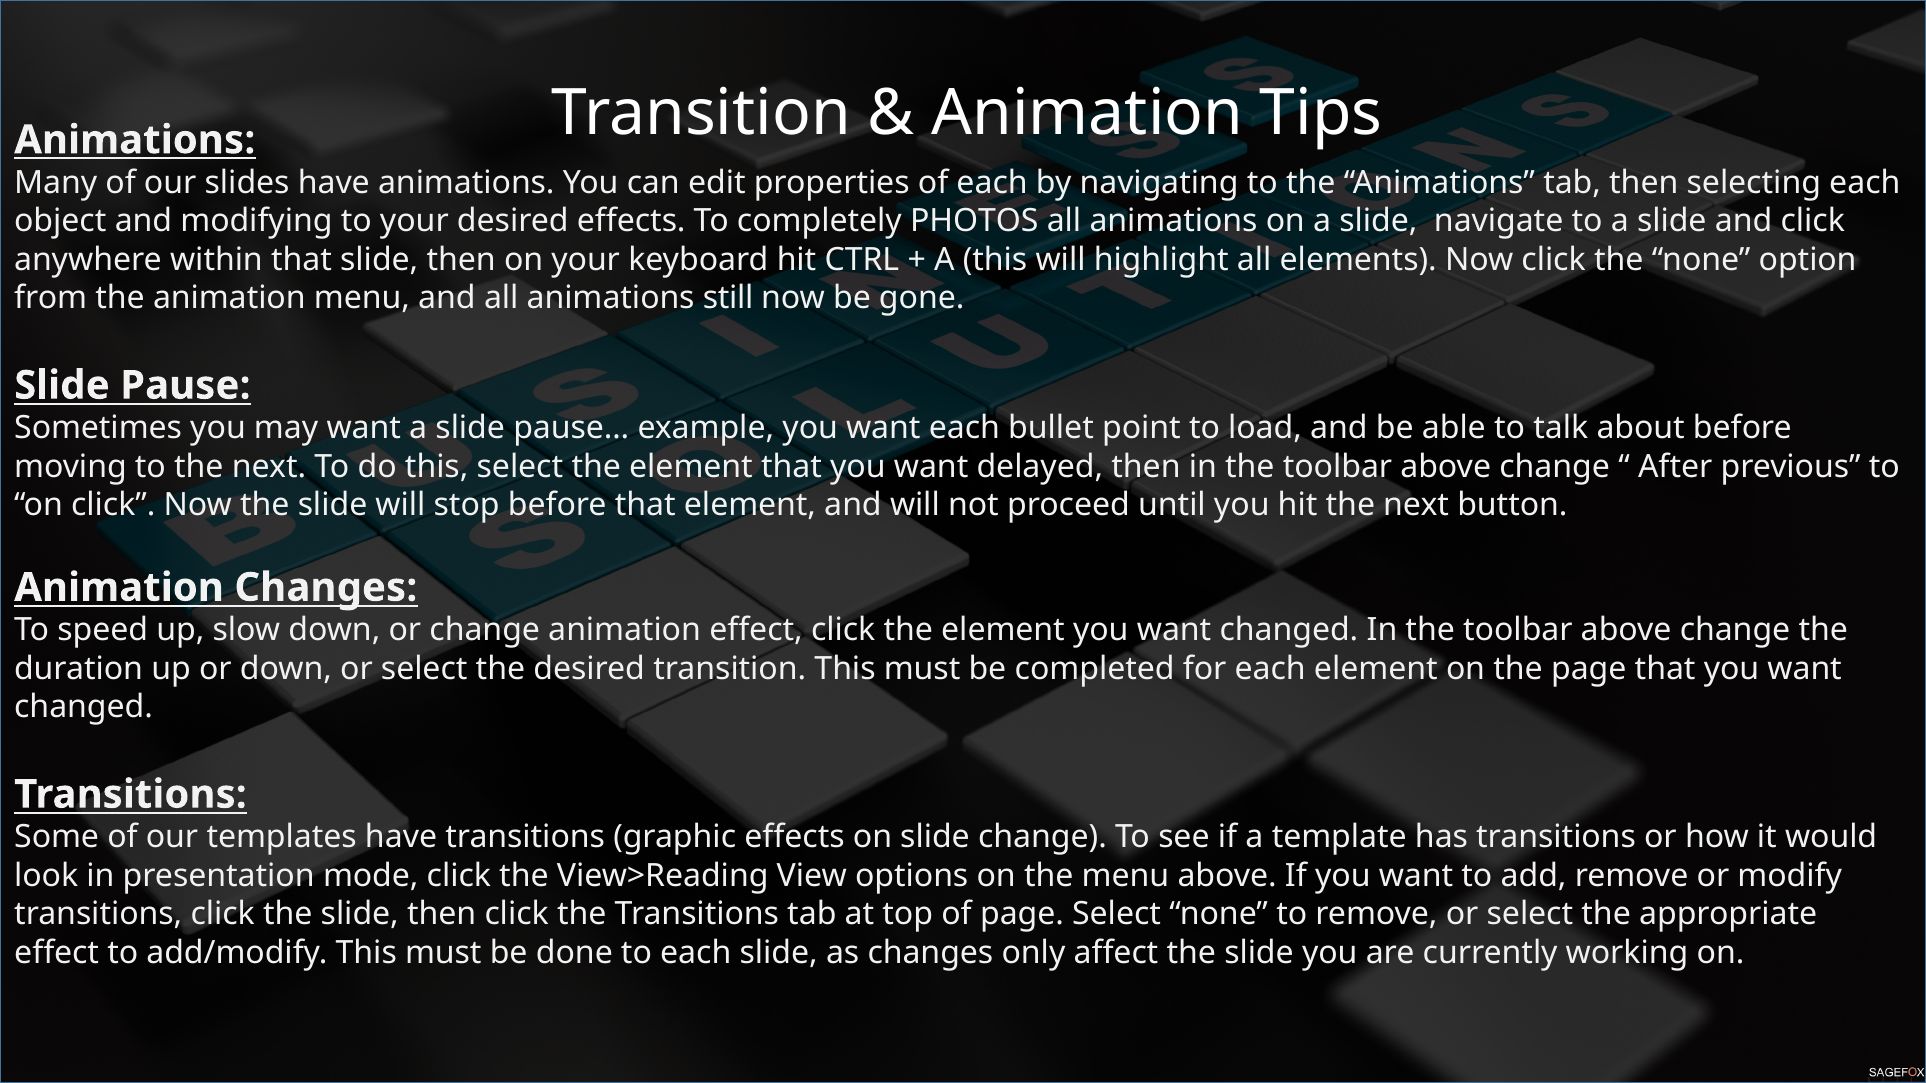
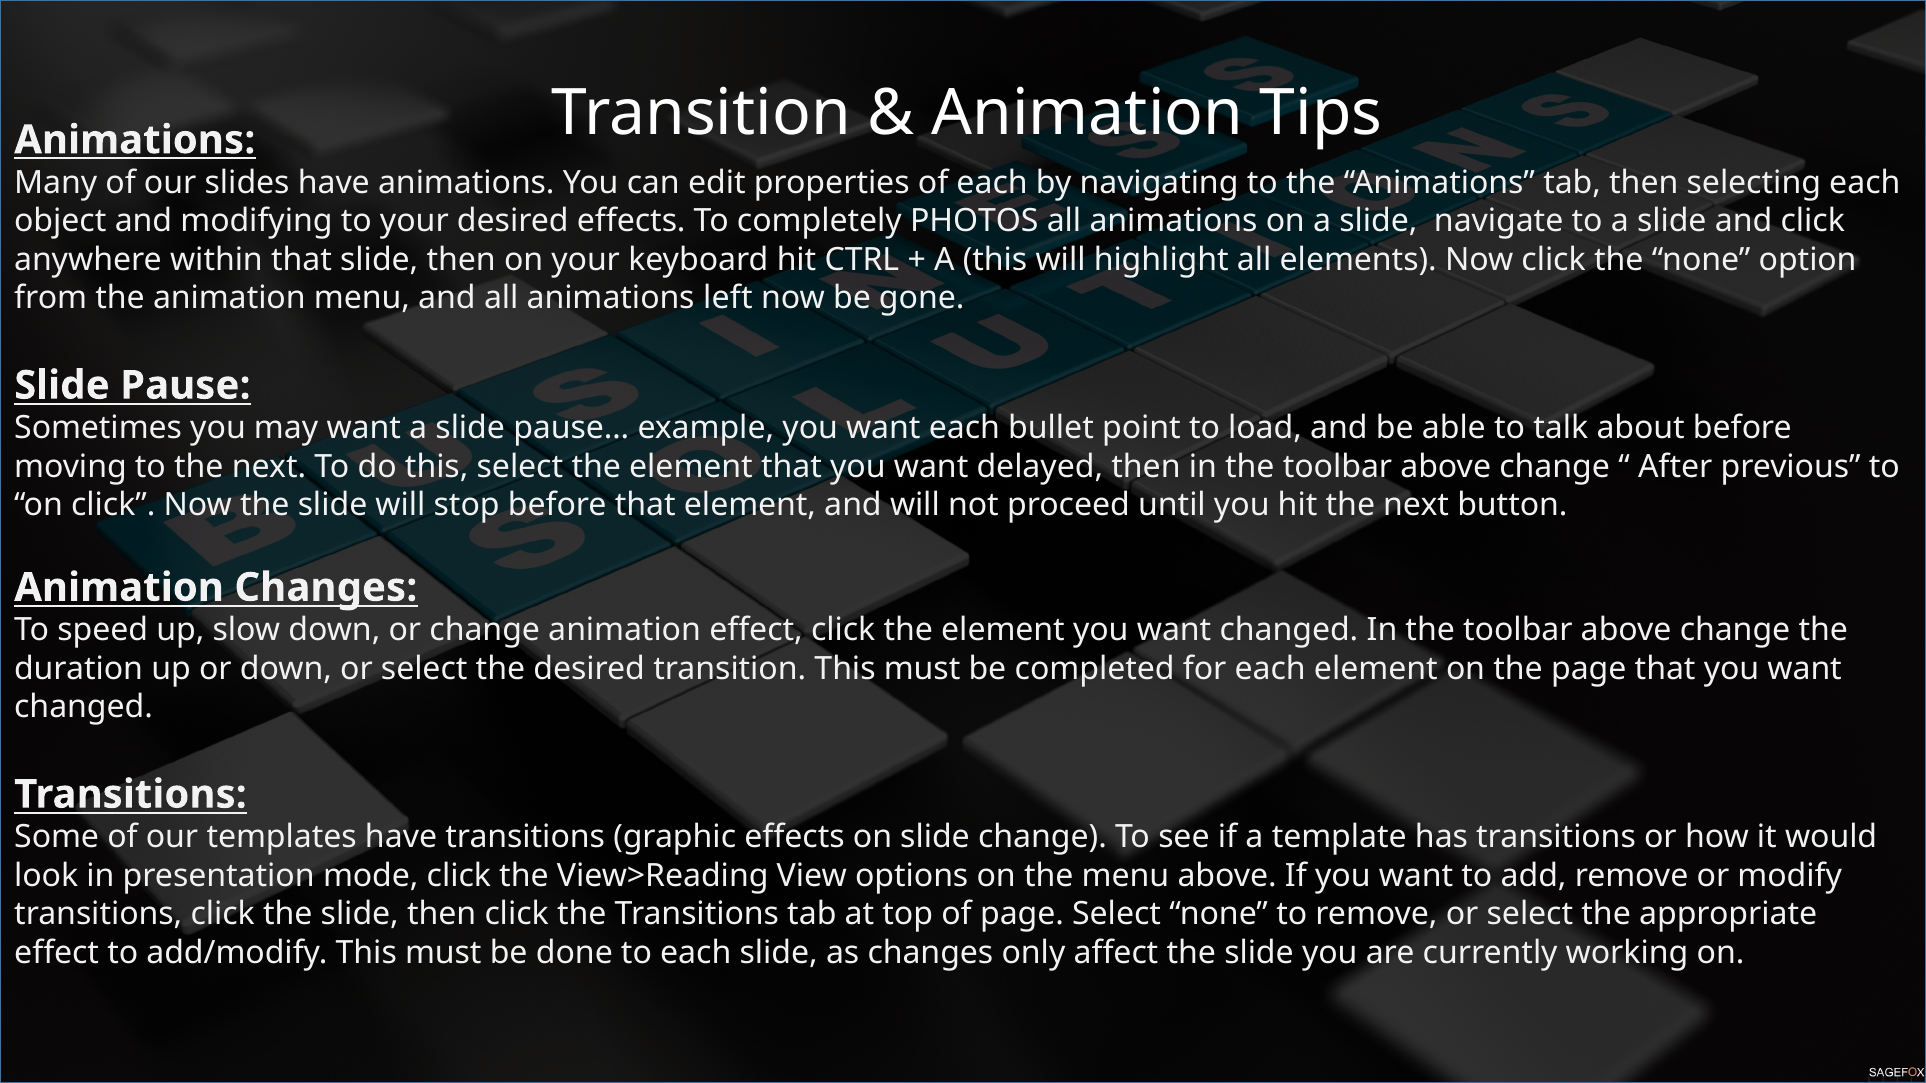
still: still -> left
